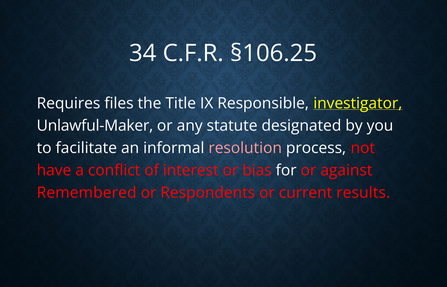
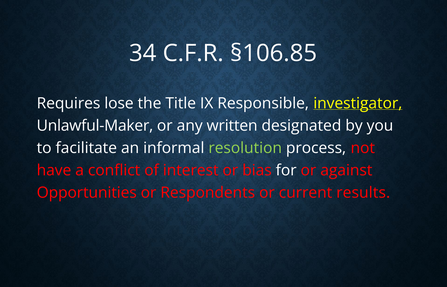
§106.25: §106.25 -> §106.85
files: files -> lose
statute: statute -> written
resolution colour: pink -> light green
Remembered: Remembered -> Opportunities
